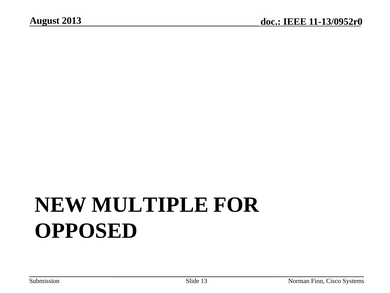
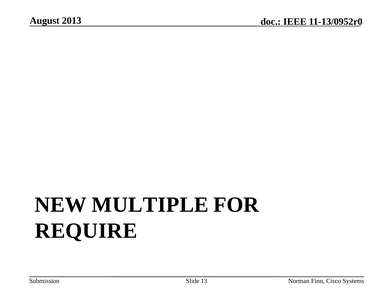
OPPOSED: OPPOSED -> REQUIRE
